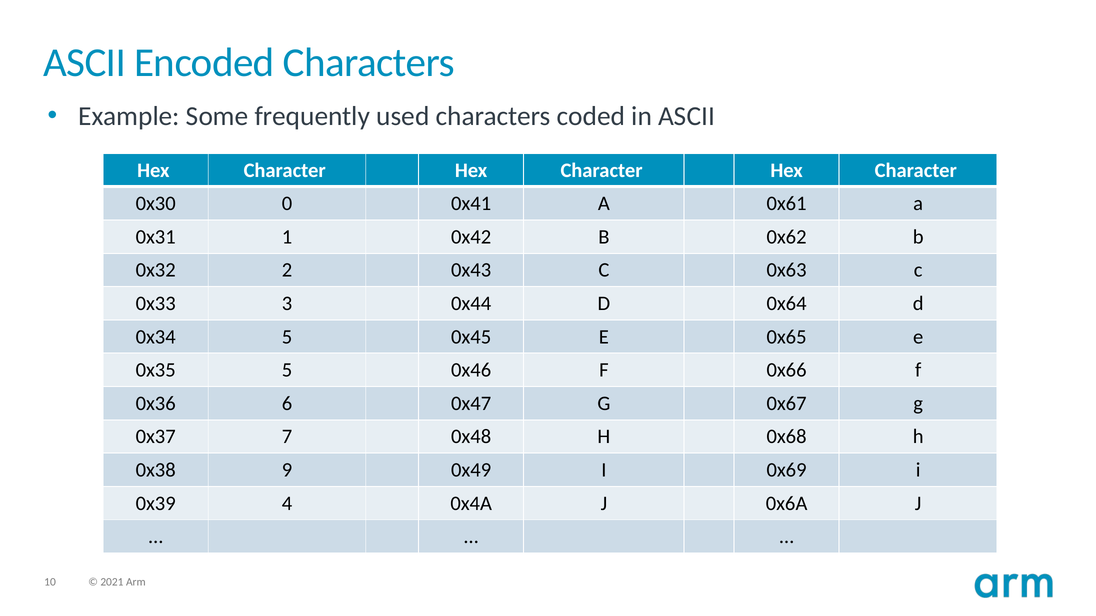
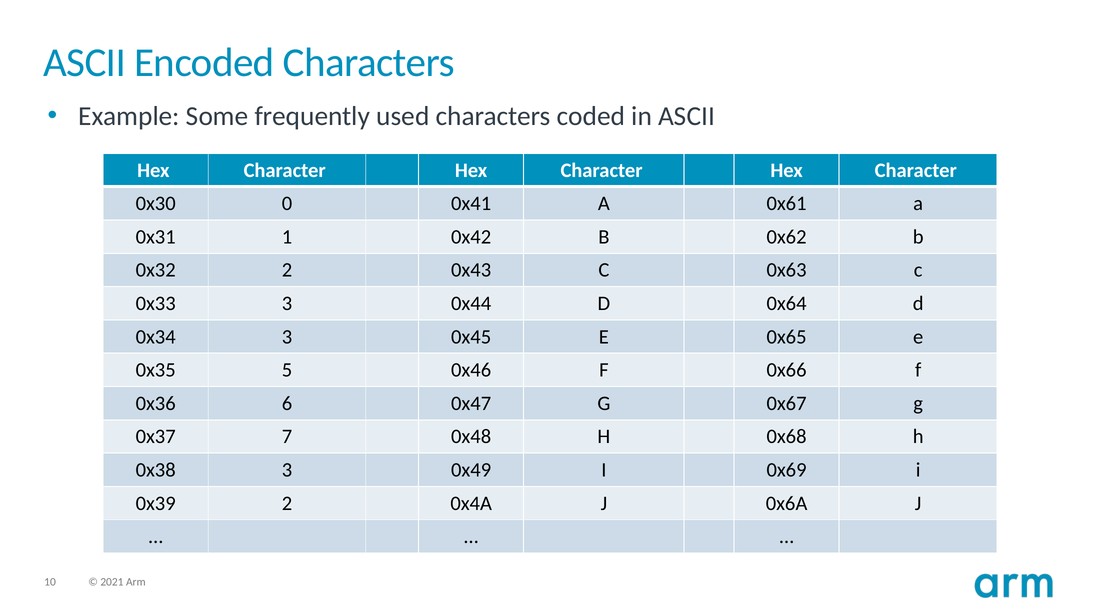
0x34 5: 5 -> 3
0x38 9: 9 -> 3
0x39 4: 4 -> 2
